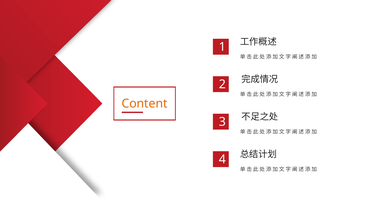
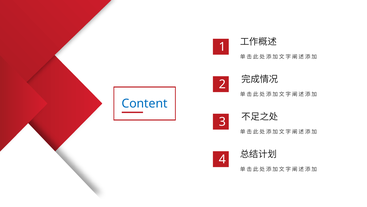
Content colour: orange -> blue
